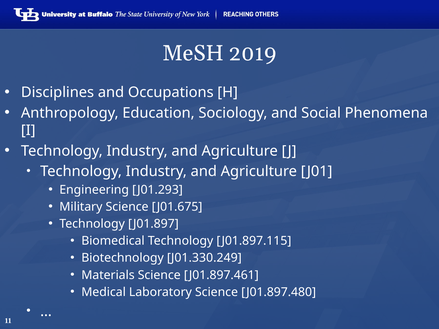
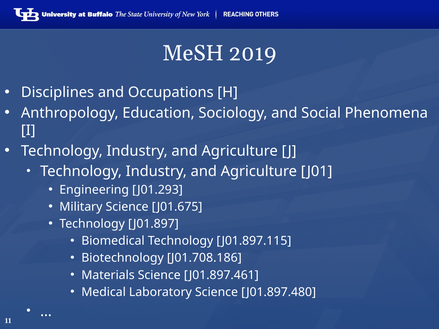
J01.330.249: J01.330.249 -> J01.708.186
